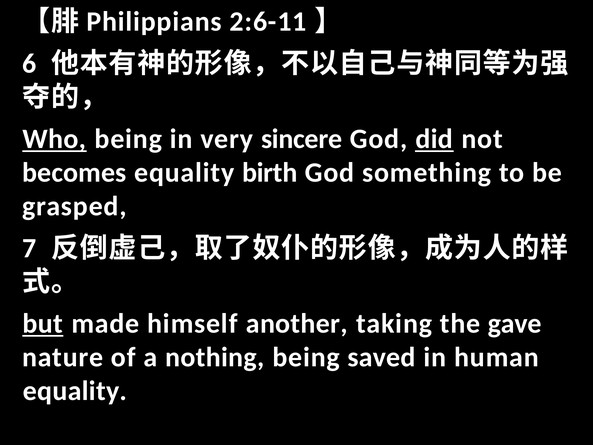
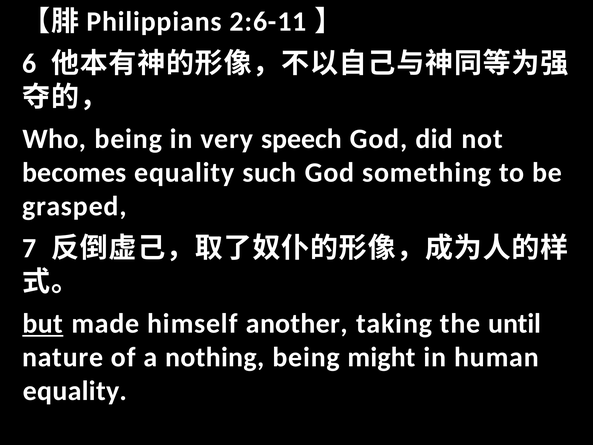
Who underline: present -> none
sincere: sincere -> speech
did underline: present -> none
birth: birth -> such
gave: gave -> until
saved: saved -> might
